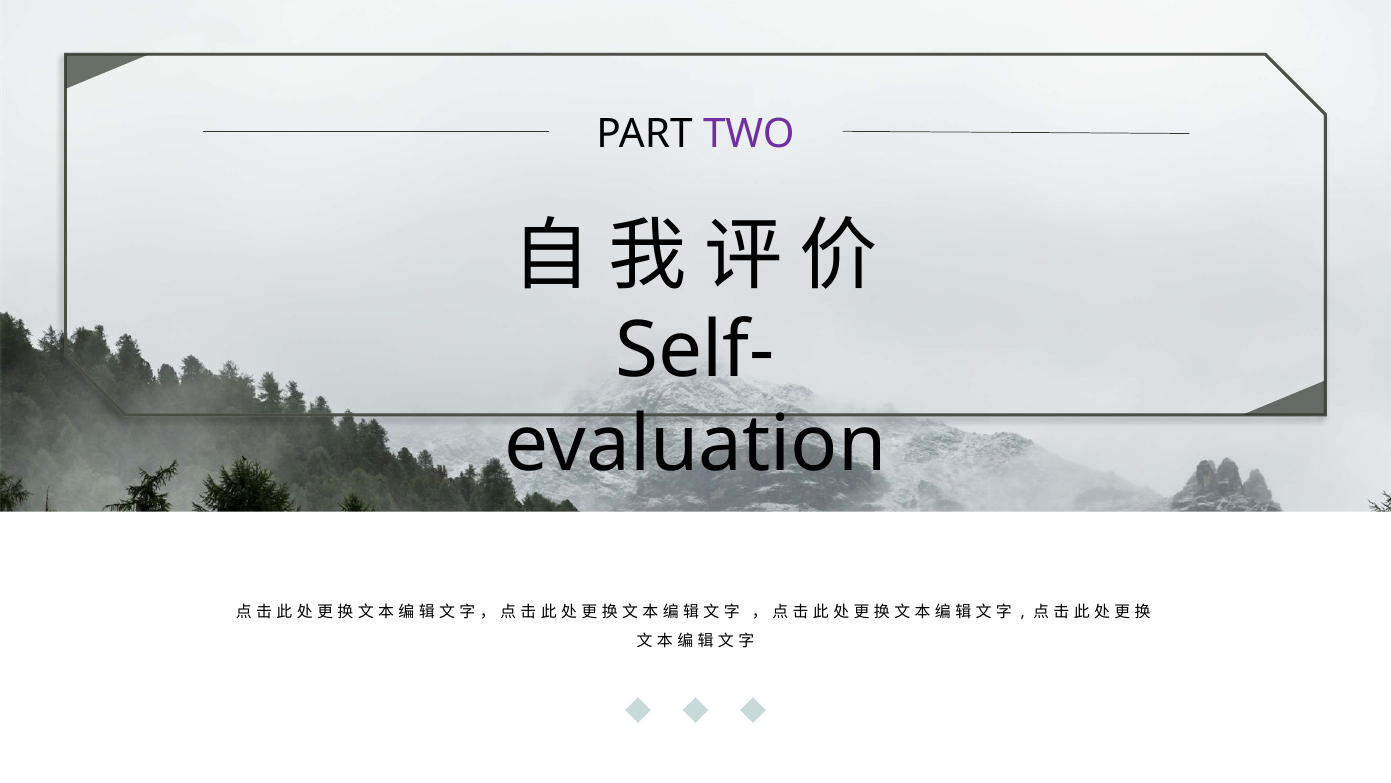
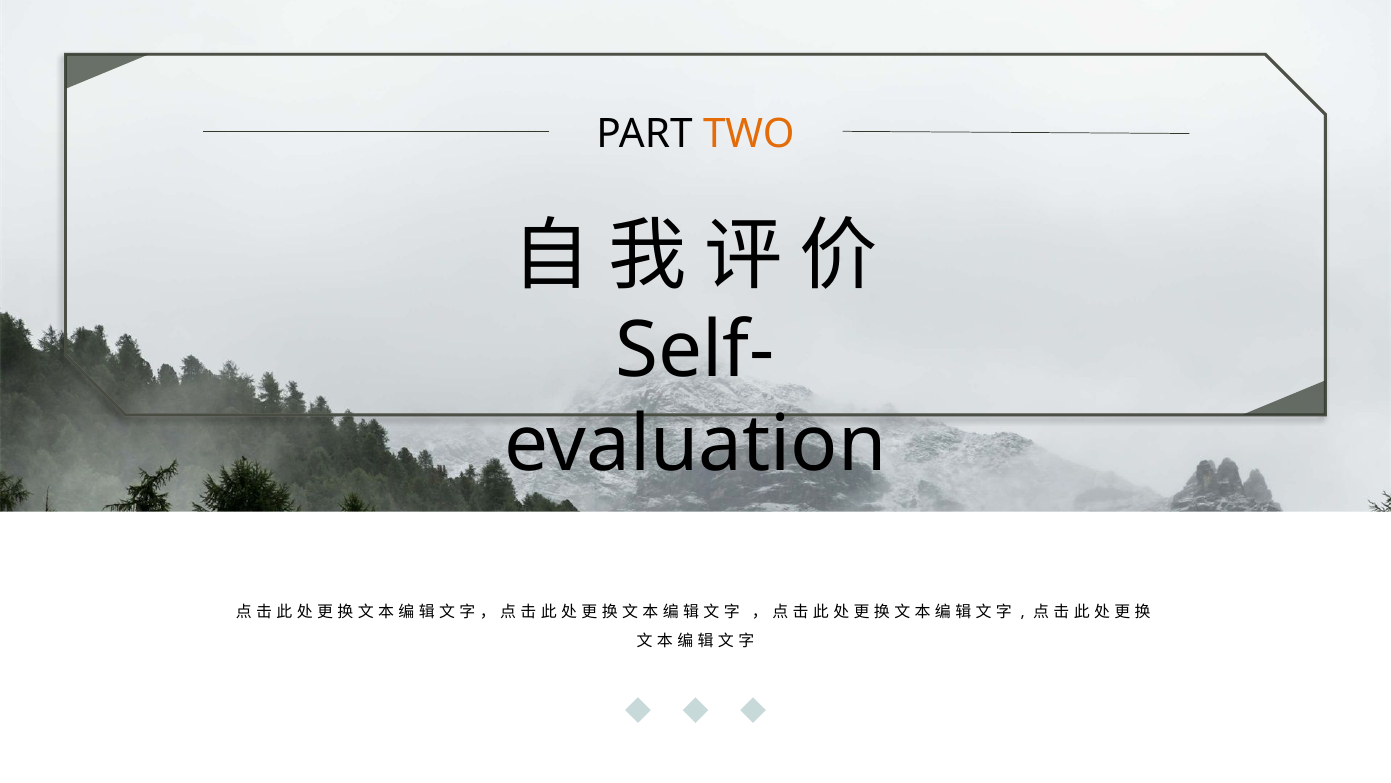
TWO colour: purple -> orange
